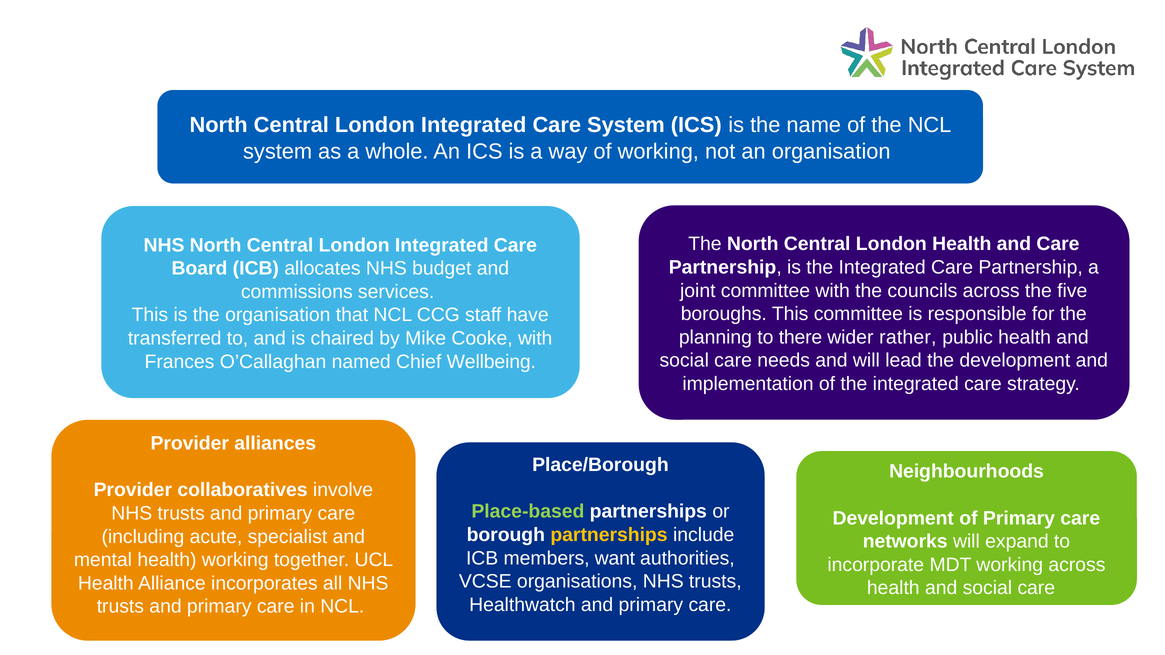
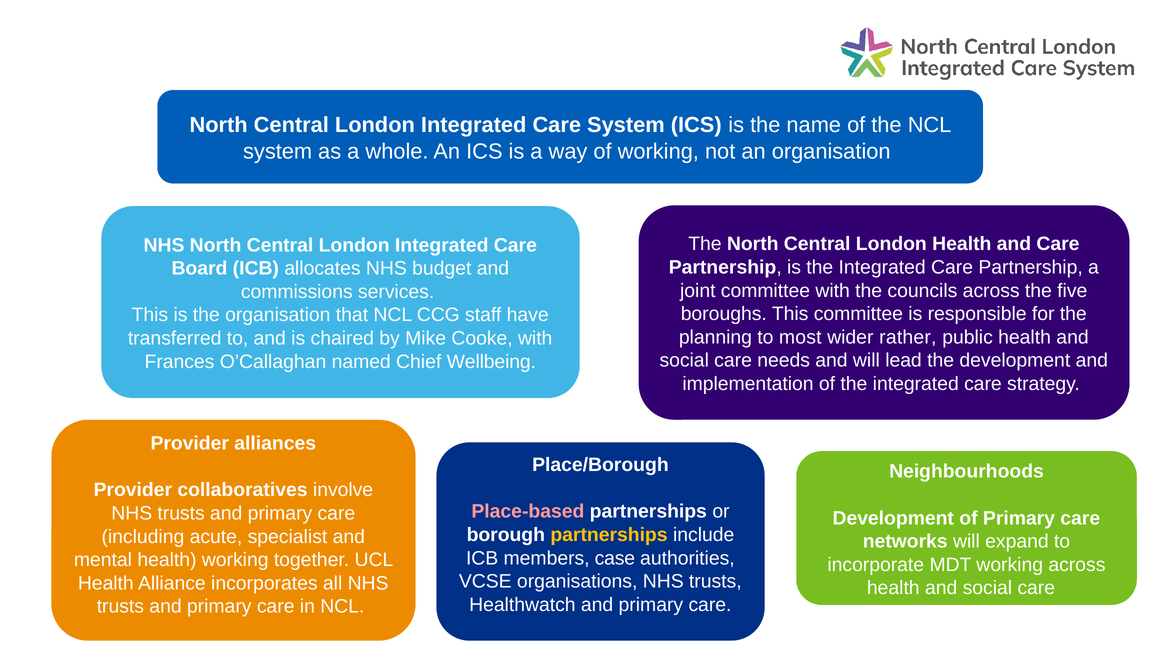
there: there -> most
Place-based colour: light green -> pink
want: want -> case
